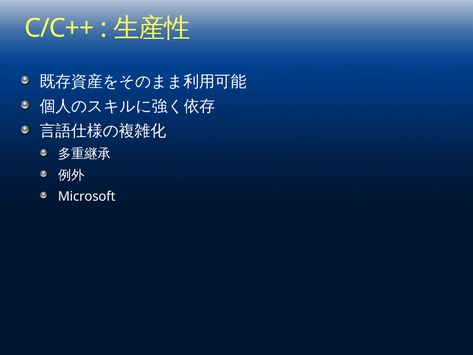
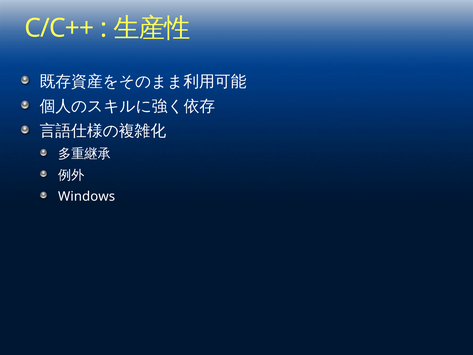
Microsoft: Microsoft -> Windows
